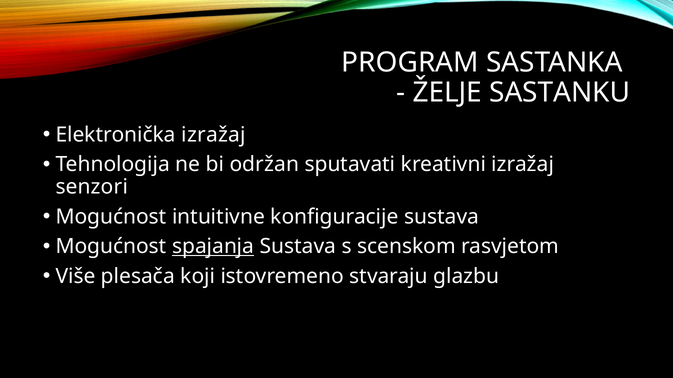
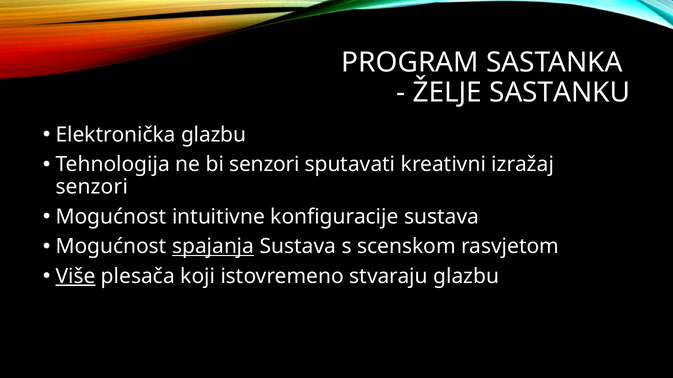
Elektronička izražaj: izražaj -> glazbu
bi održan: održan -> senzori
Više underline: none -> present
